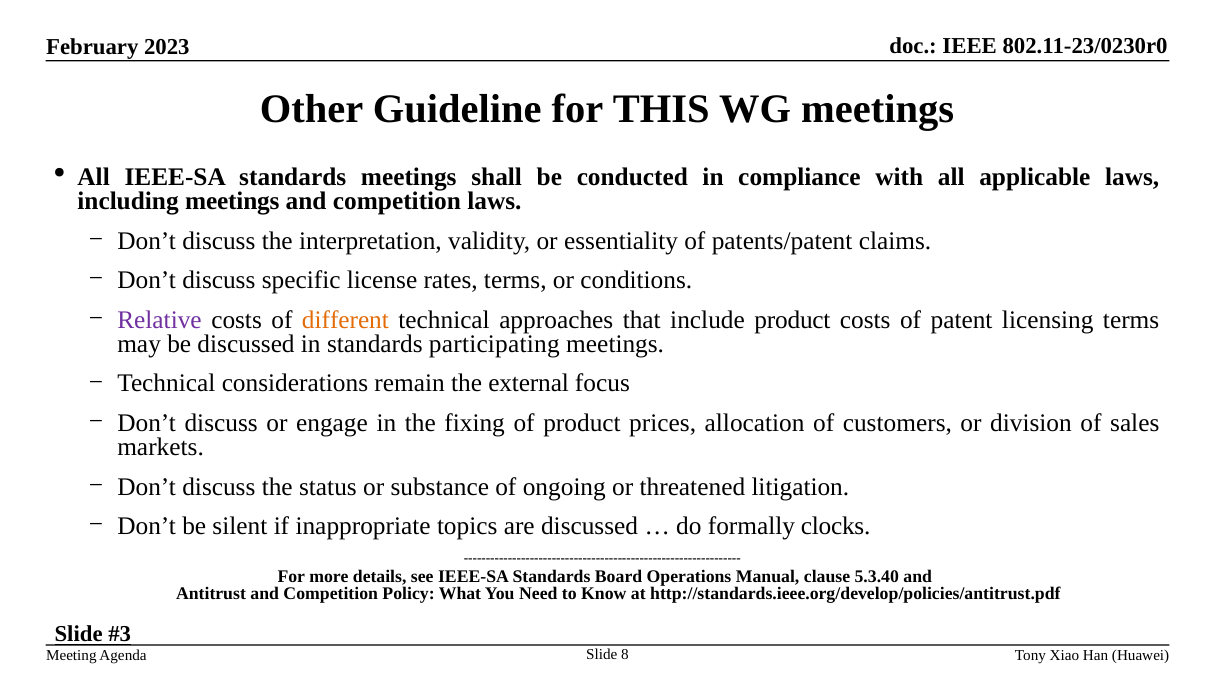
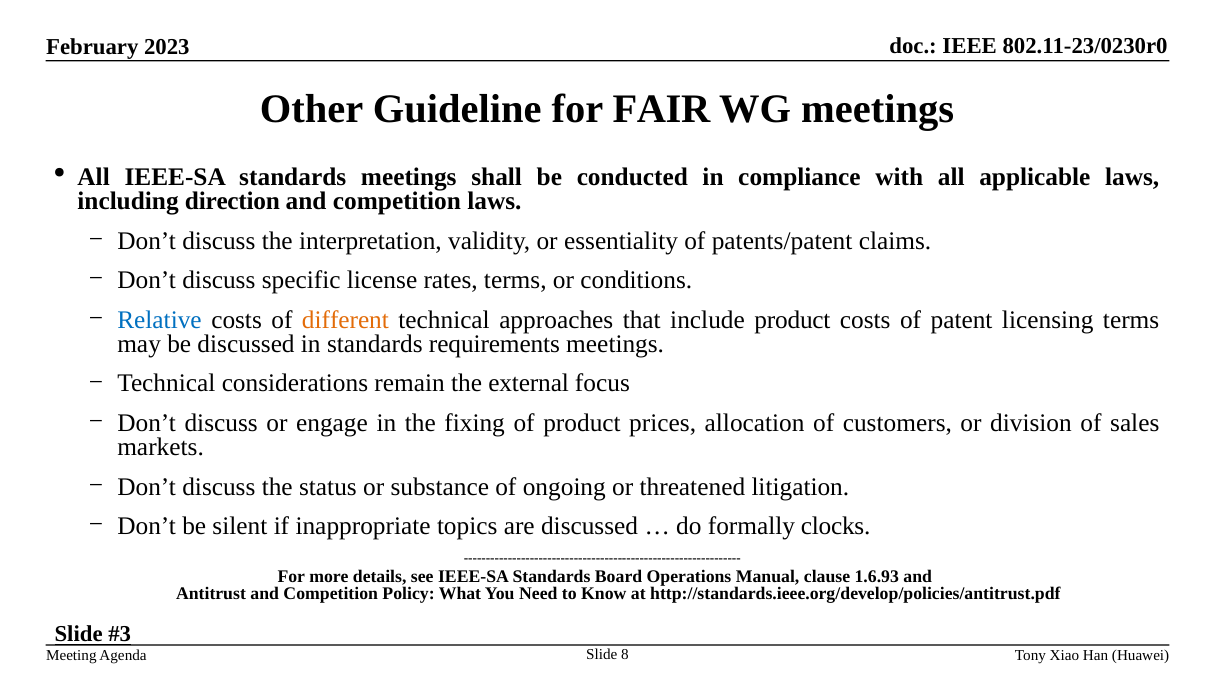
THIS: THIS -> FAIR
including meetings: meetings -> direction
Relative colour: purple -> blue
participating: participating -> requirements
5.3.40: 5.3.40 -> 1.6.93
